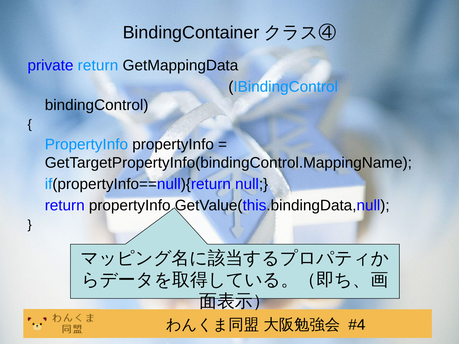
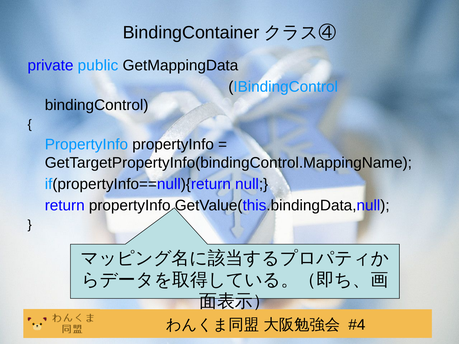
private return: return -> public
